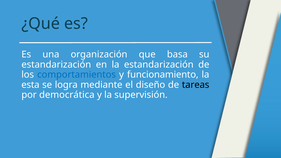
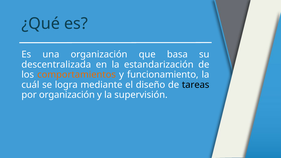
estandarización at (56, 65): estandarización -> descentralizada
comportamientos colour: blue -> orange
esta: esta -> cuál
por democrática: democrática -> organización
